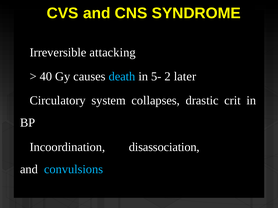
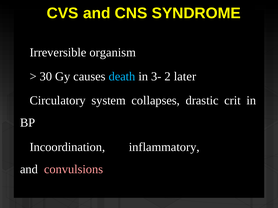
attacking: attacking -> organism
40: 40 -> 30
5-: 5- -> 3-
disassociation: disassociation -> inflammatory
convulsions colour: light blue -> pink
